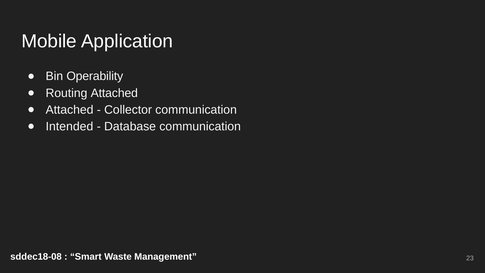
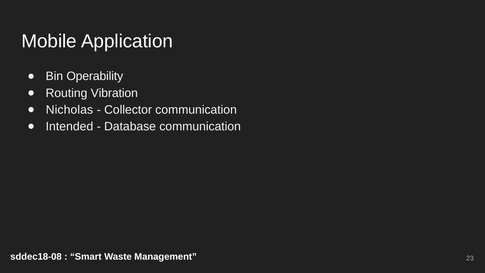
Routing Attached: Attached -> Vibration
Attached at (70, 110): Attached -> Nicholas
